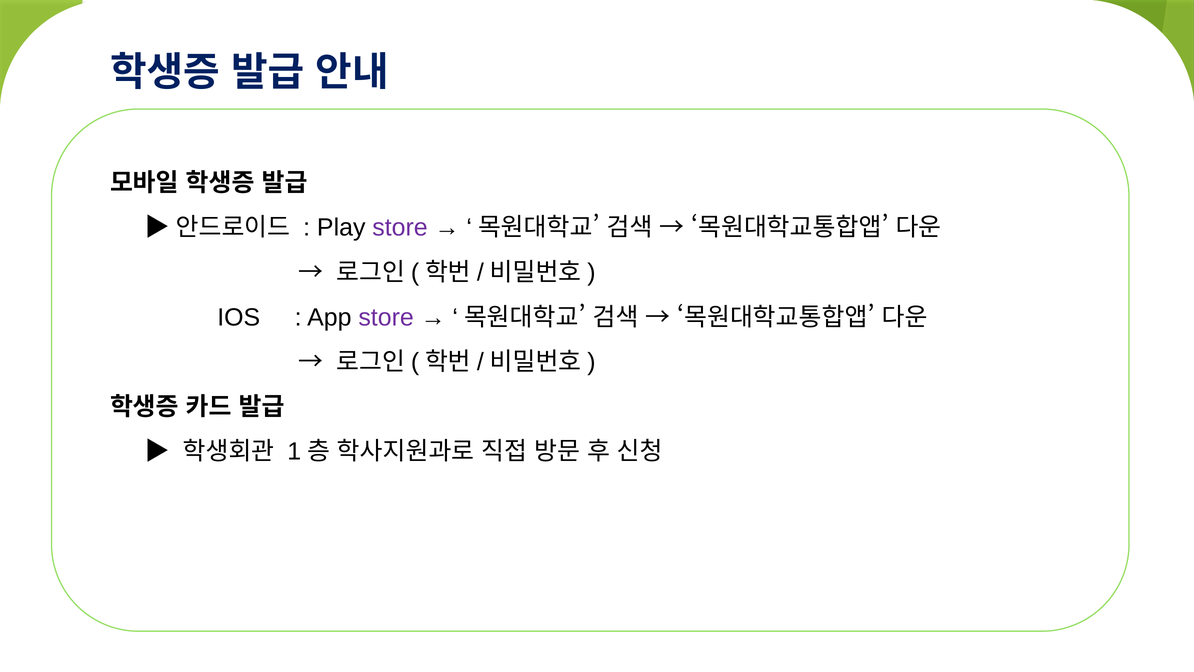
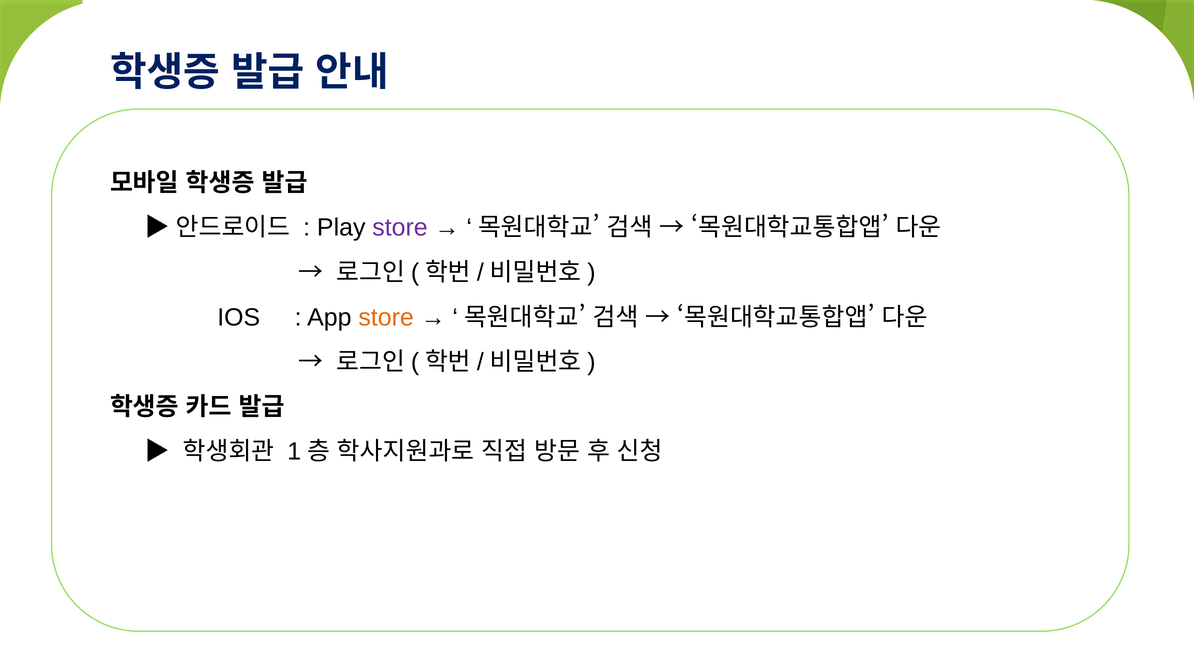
store at (386, 317) colour: purple -> orange
